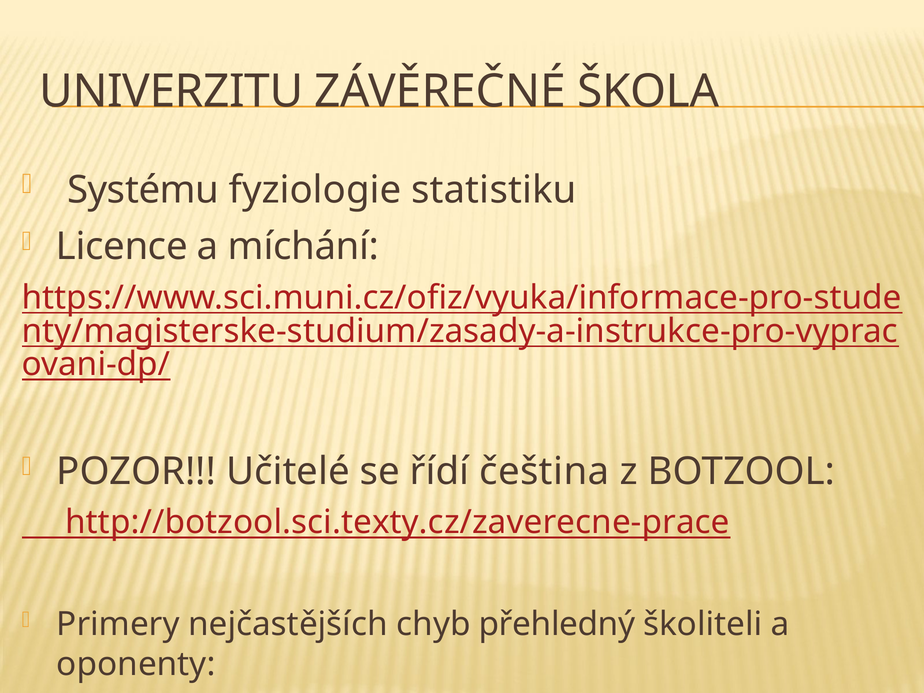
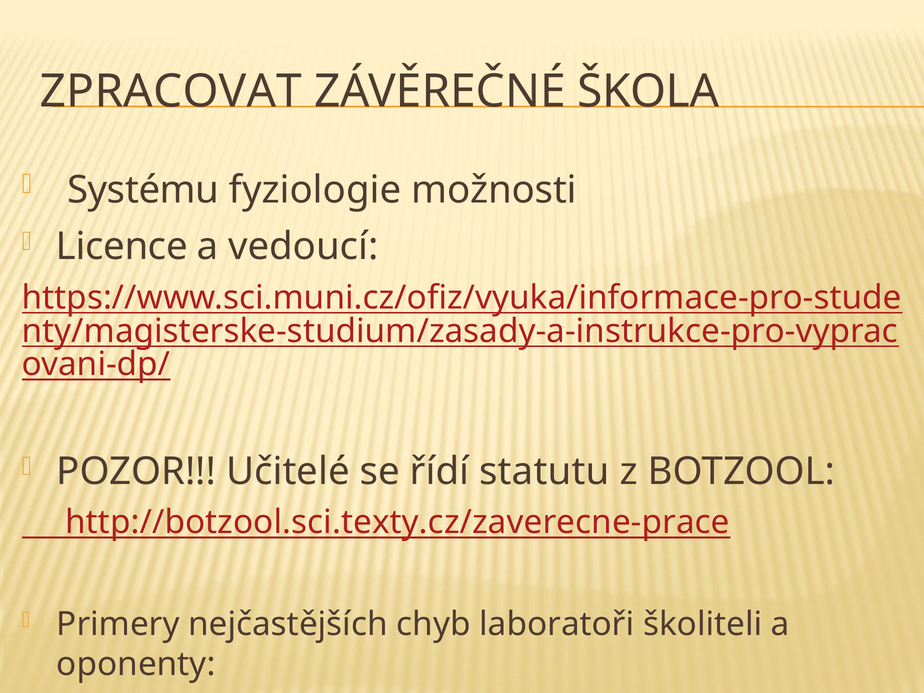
UNIVERZITU: UNIVERZITU -> ZPRACOVAT
statistiku: statistiku -> možnosti
míchání: míchání -> vedoucí
čeština: čeština -> statutu
přehledný: přehledný -> laboratoři
